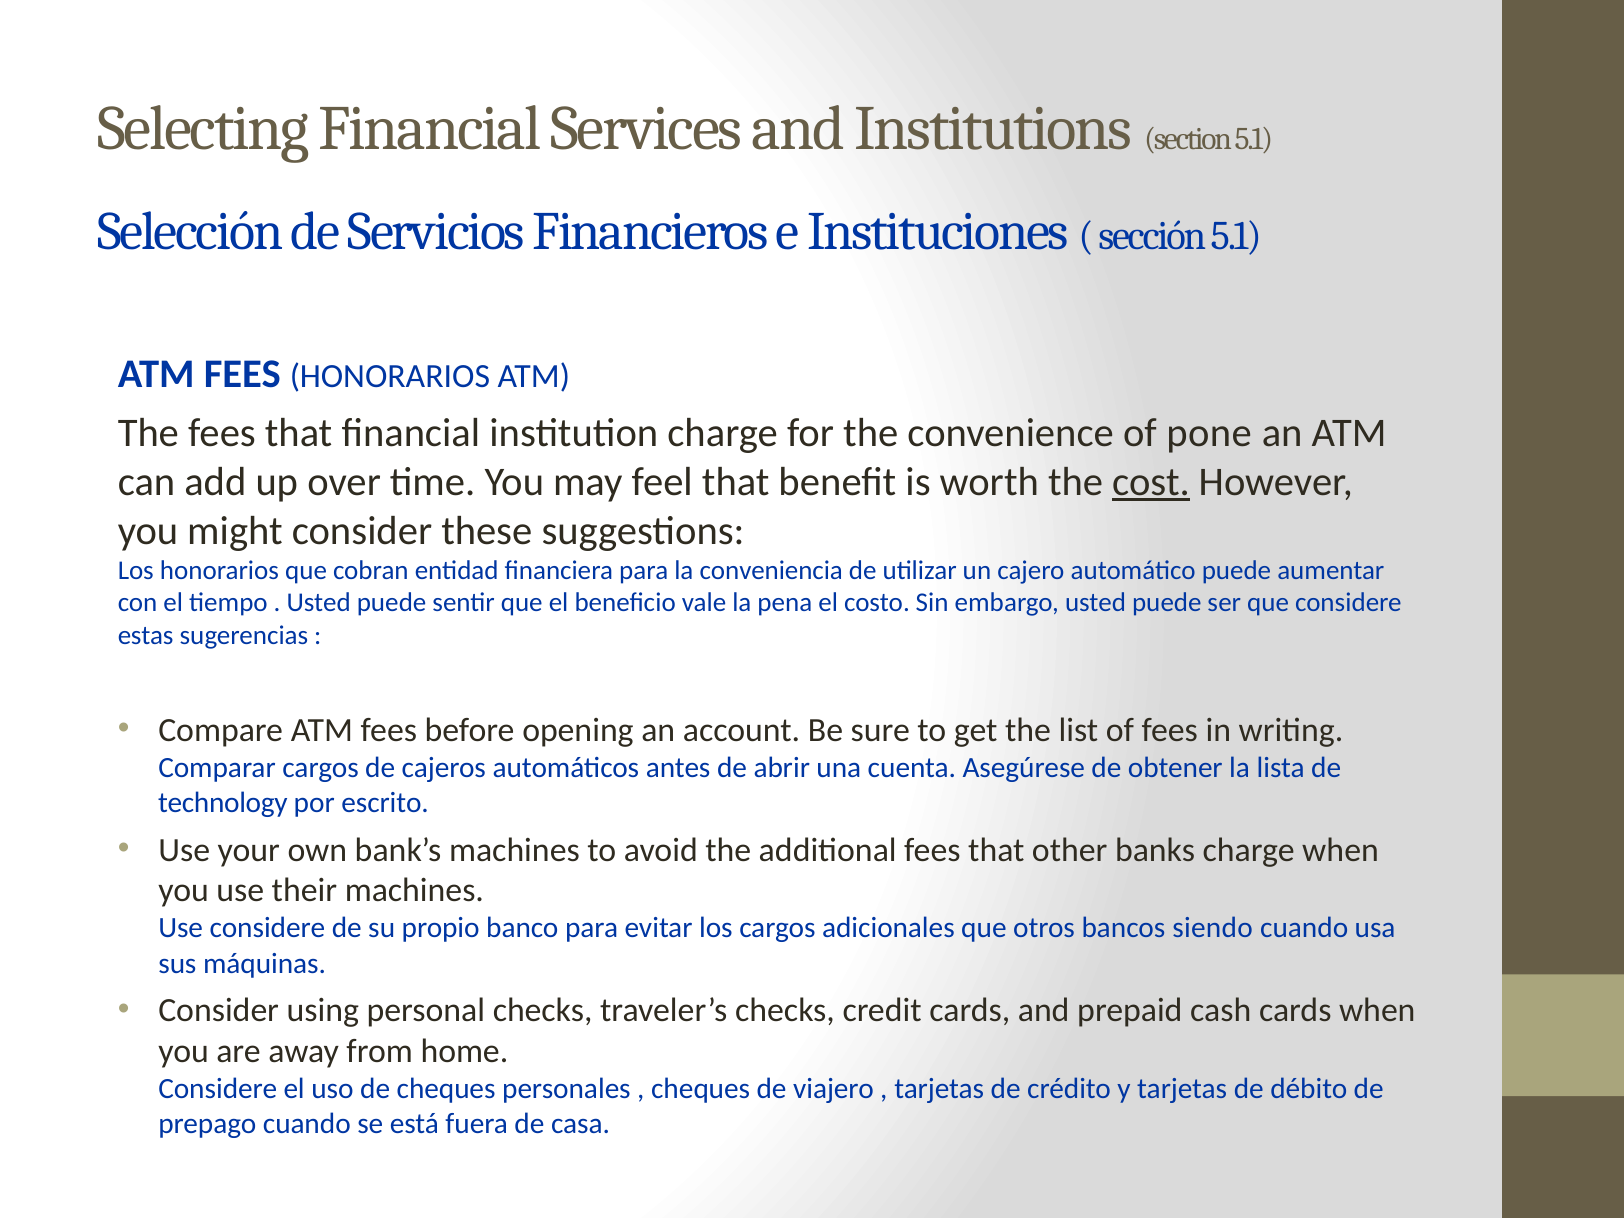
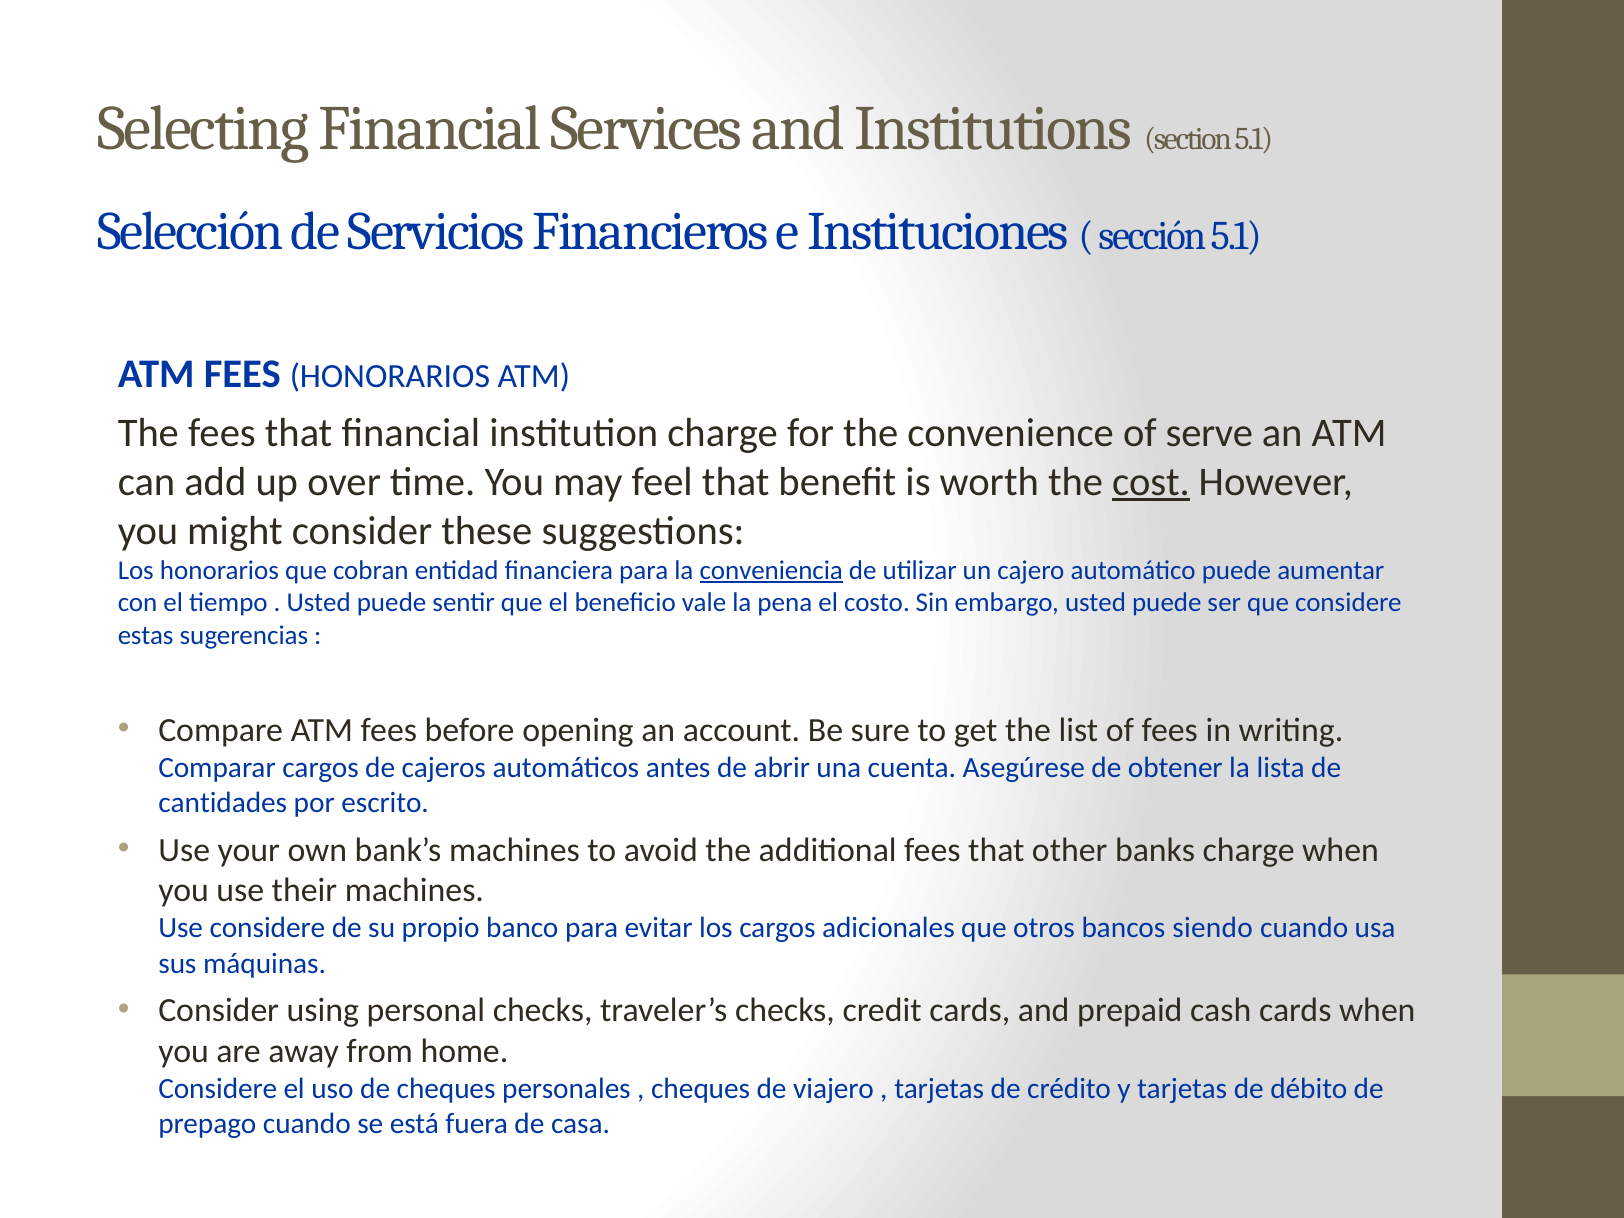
pone: pone -> serve
conveniencia underline: none -> present
technology: technology -> cantidades
